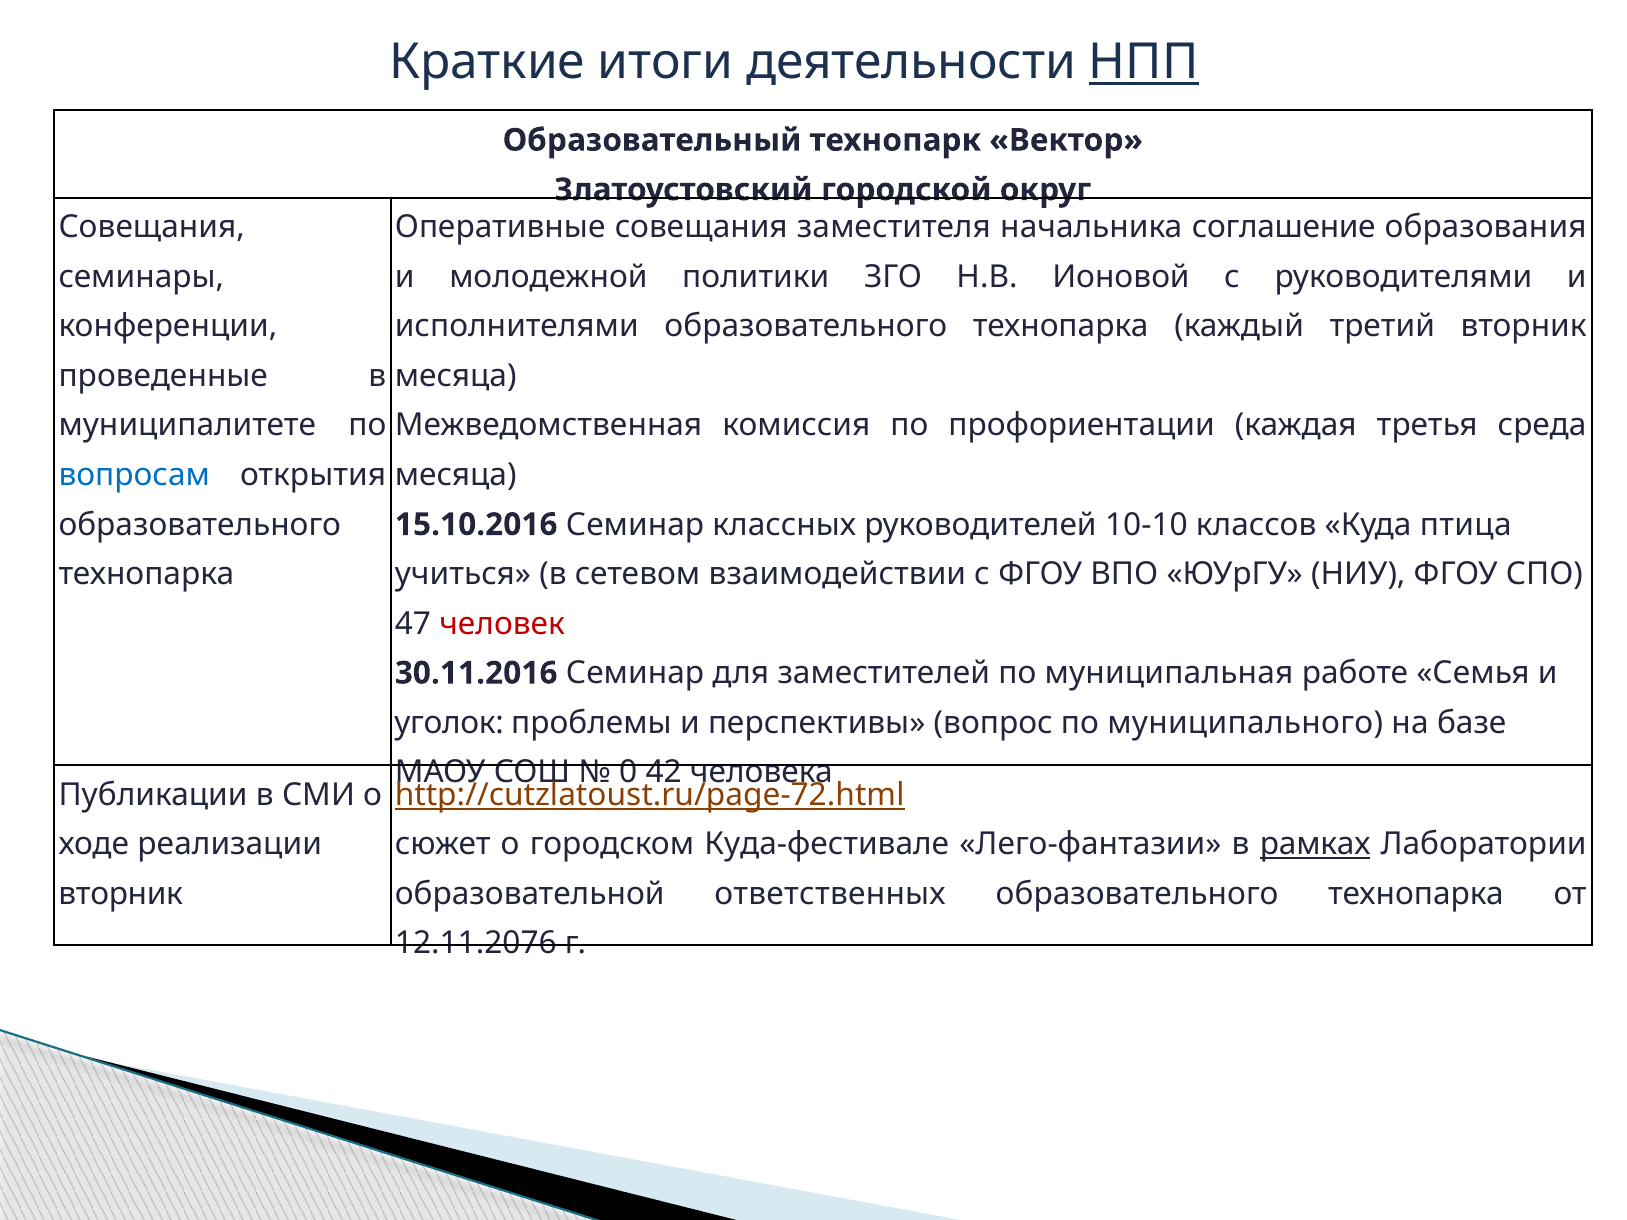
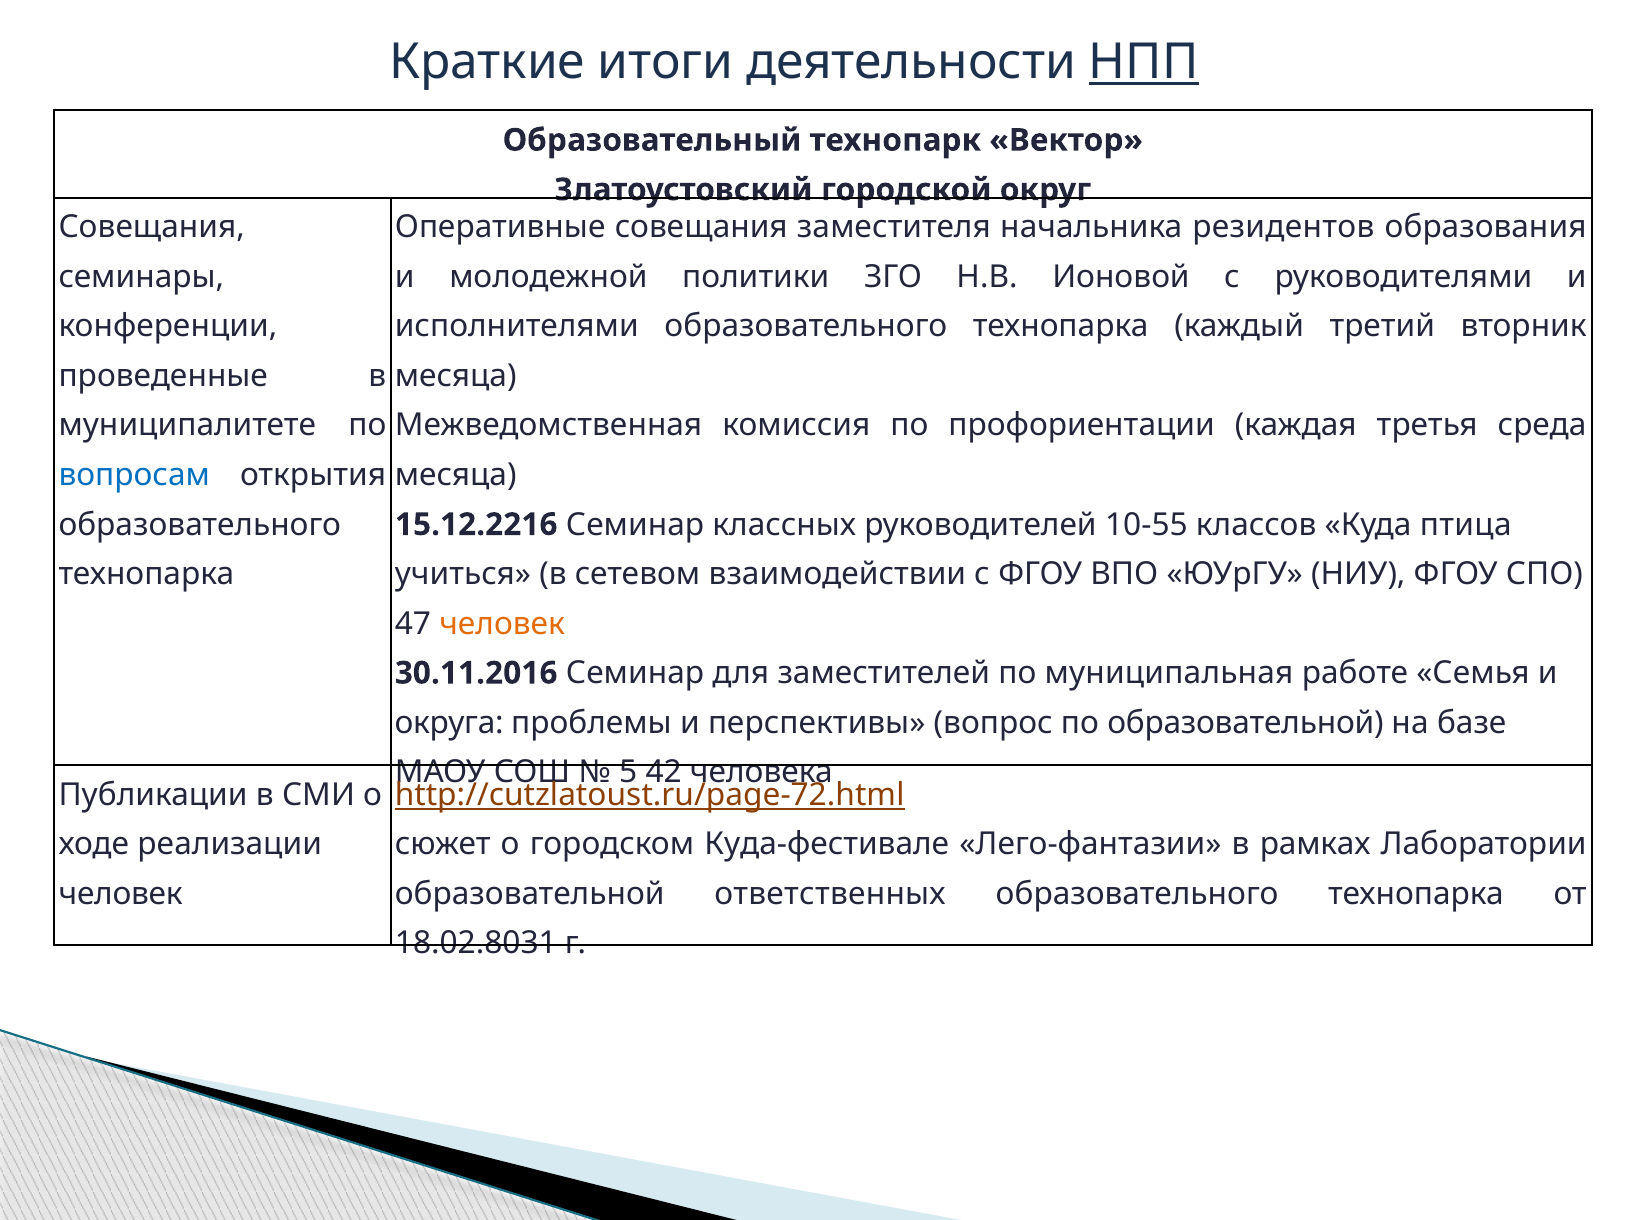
соглашение: соглашение -> резидентов
15.10.2016: 15.10.2016 -> 15.12.2216
10-10: 10-10 -> 10-55
человек at (502, 624) colour: red -> orange
уголок: уголок -> округа
по муниципального: муниципального -> образовательной
0: 0 -> 5
рамках underline: present -> none
вторник at (121, 894): вторник -> человек
12.11.2076: 12.11.2076 -> 18.02.8031
